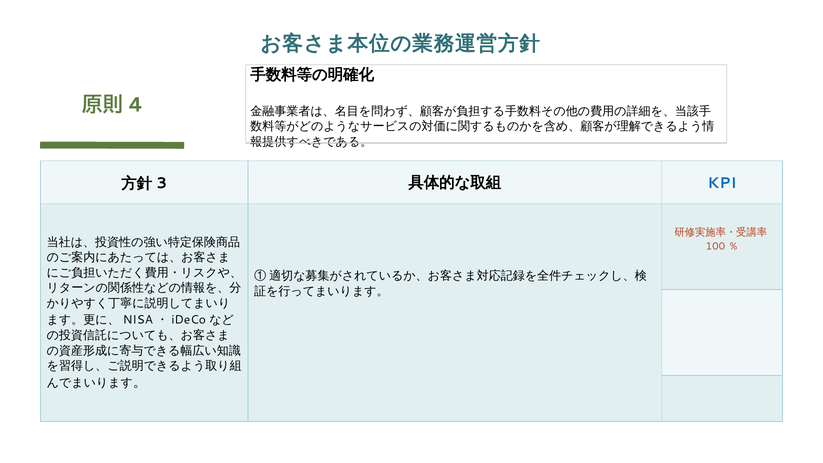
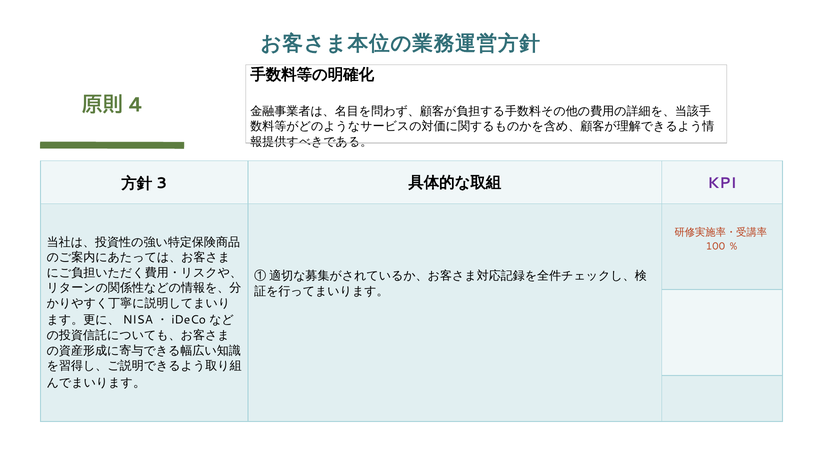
KPI colour: blue -> purple
